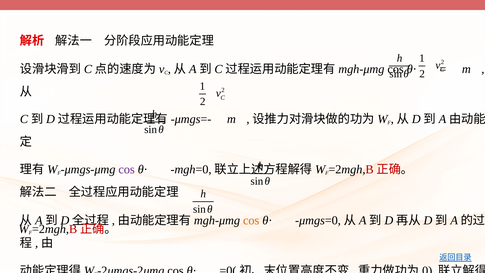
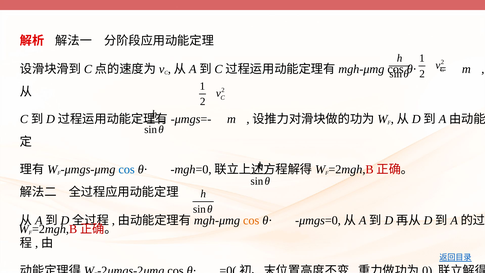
cos at (127, 169) colour: purple -> blue
